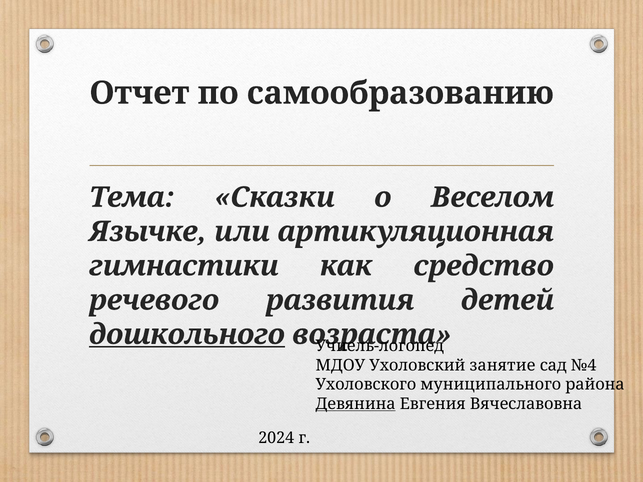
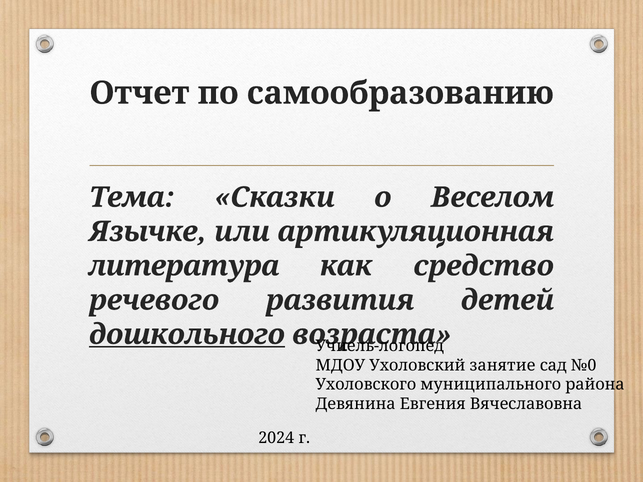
гимнастики: гимнастики -> литература
№4: №4 -> №0
Девянина underline: present -> none
